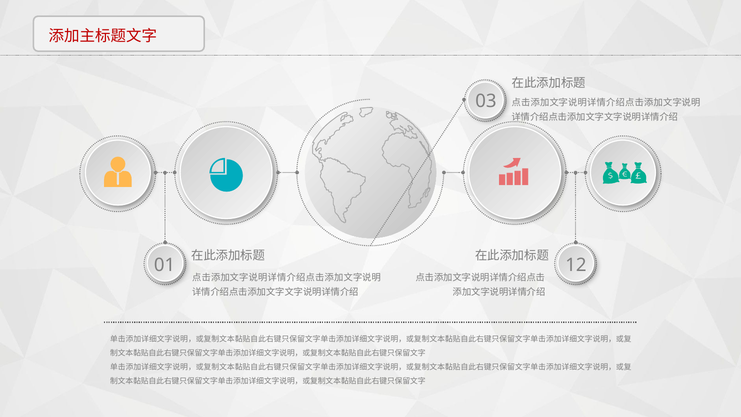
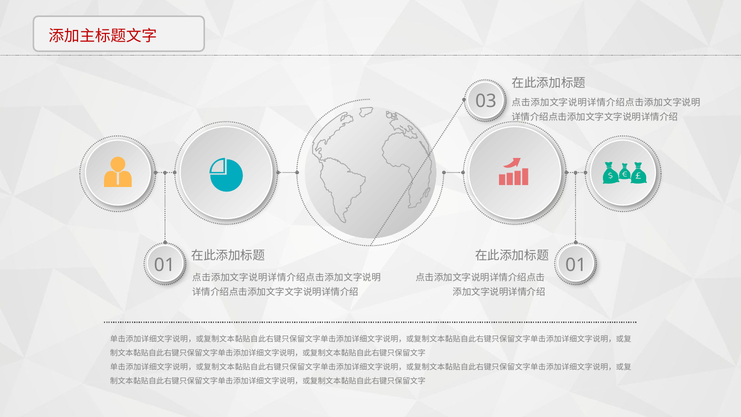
01 12: 12 -> 01
